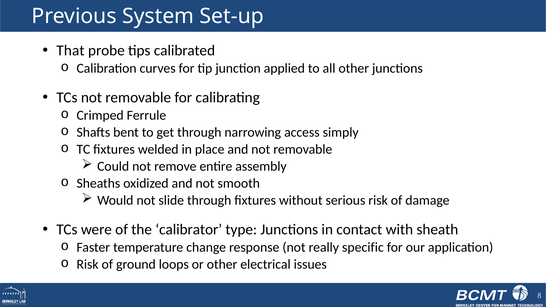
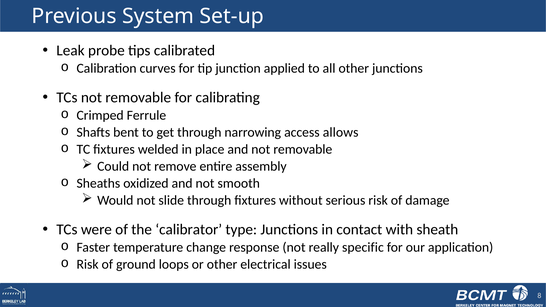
That: That -> Leak
simply: simply -> allows
